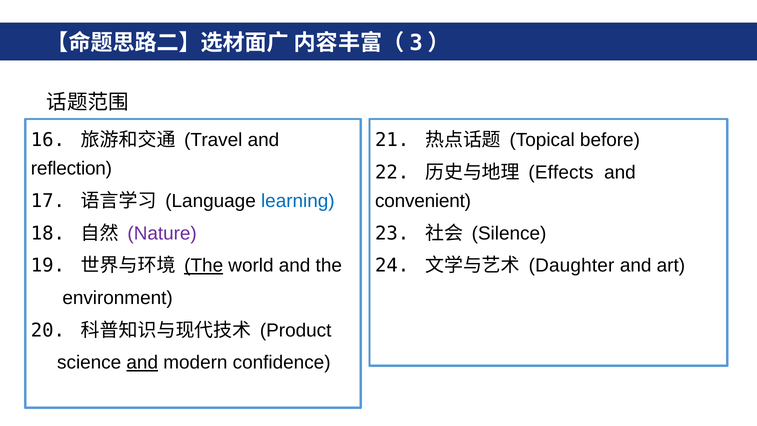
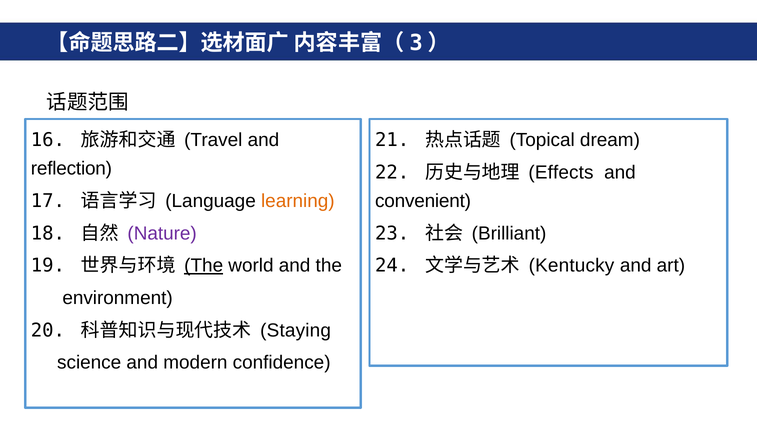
before: before -> dream
learning colour: blue -> orange
Silence: Silence -> Brilliant
Daughter: Daughter -> Kentucky
Product: Product -> Staying
and at (142, 362) underline: present -> none
